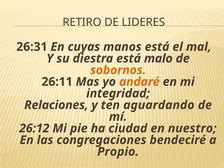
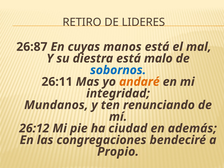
26:31: 26:31 -> 26:87
sobornos colour: orange -> blue
Relaciones: Relaciones -> Mundanos
aguardando: aguardando -> renunciando
nuestro: nuestro -> además
